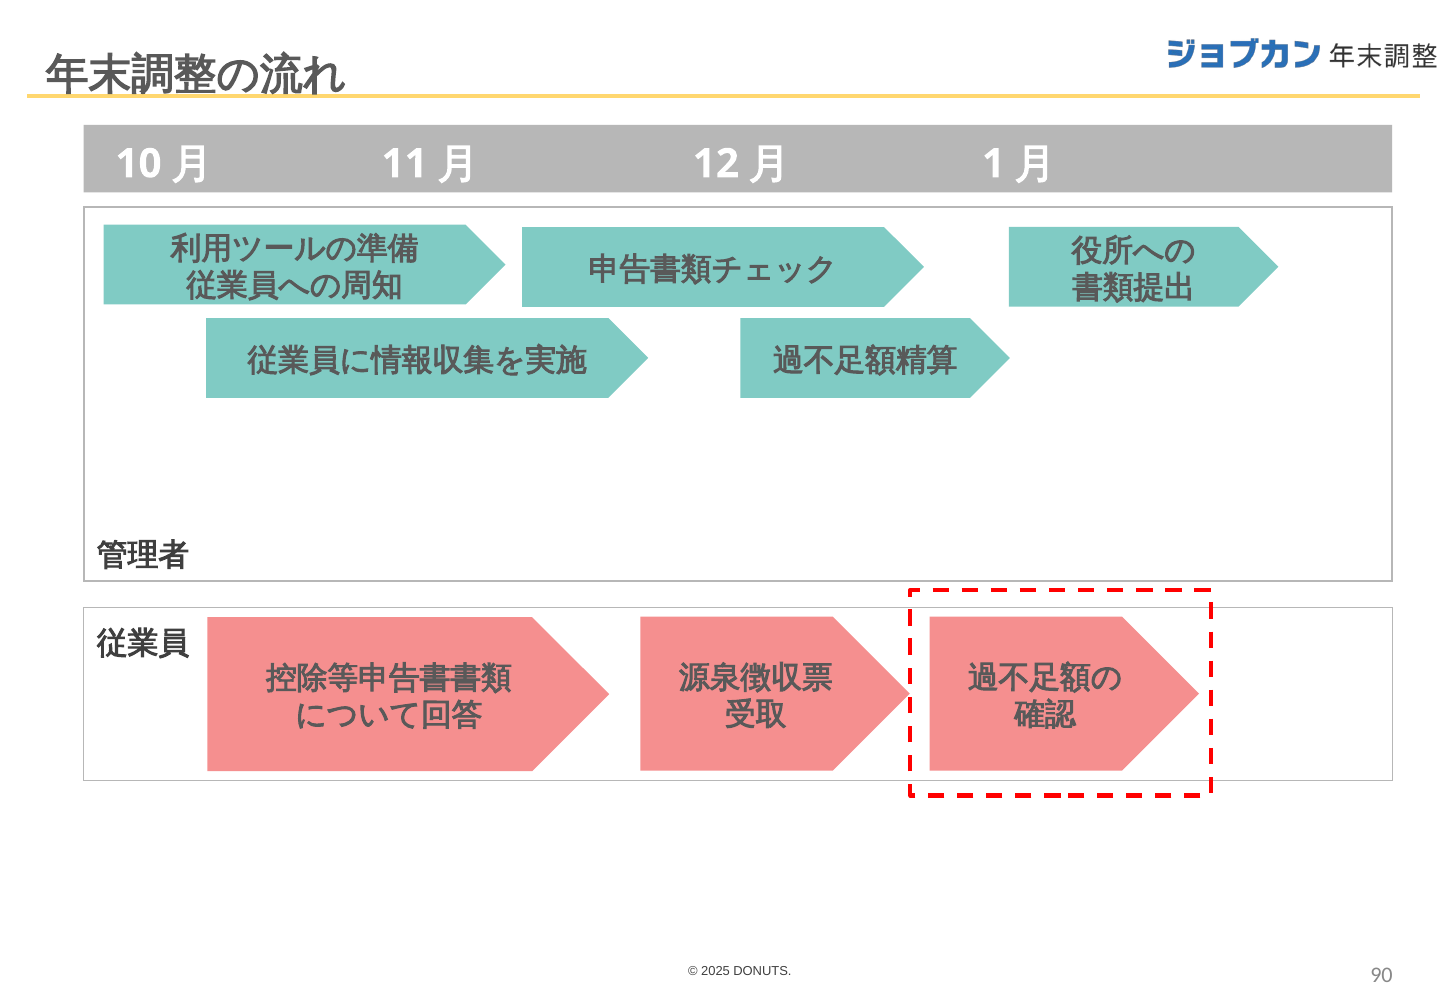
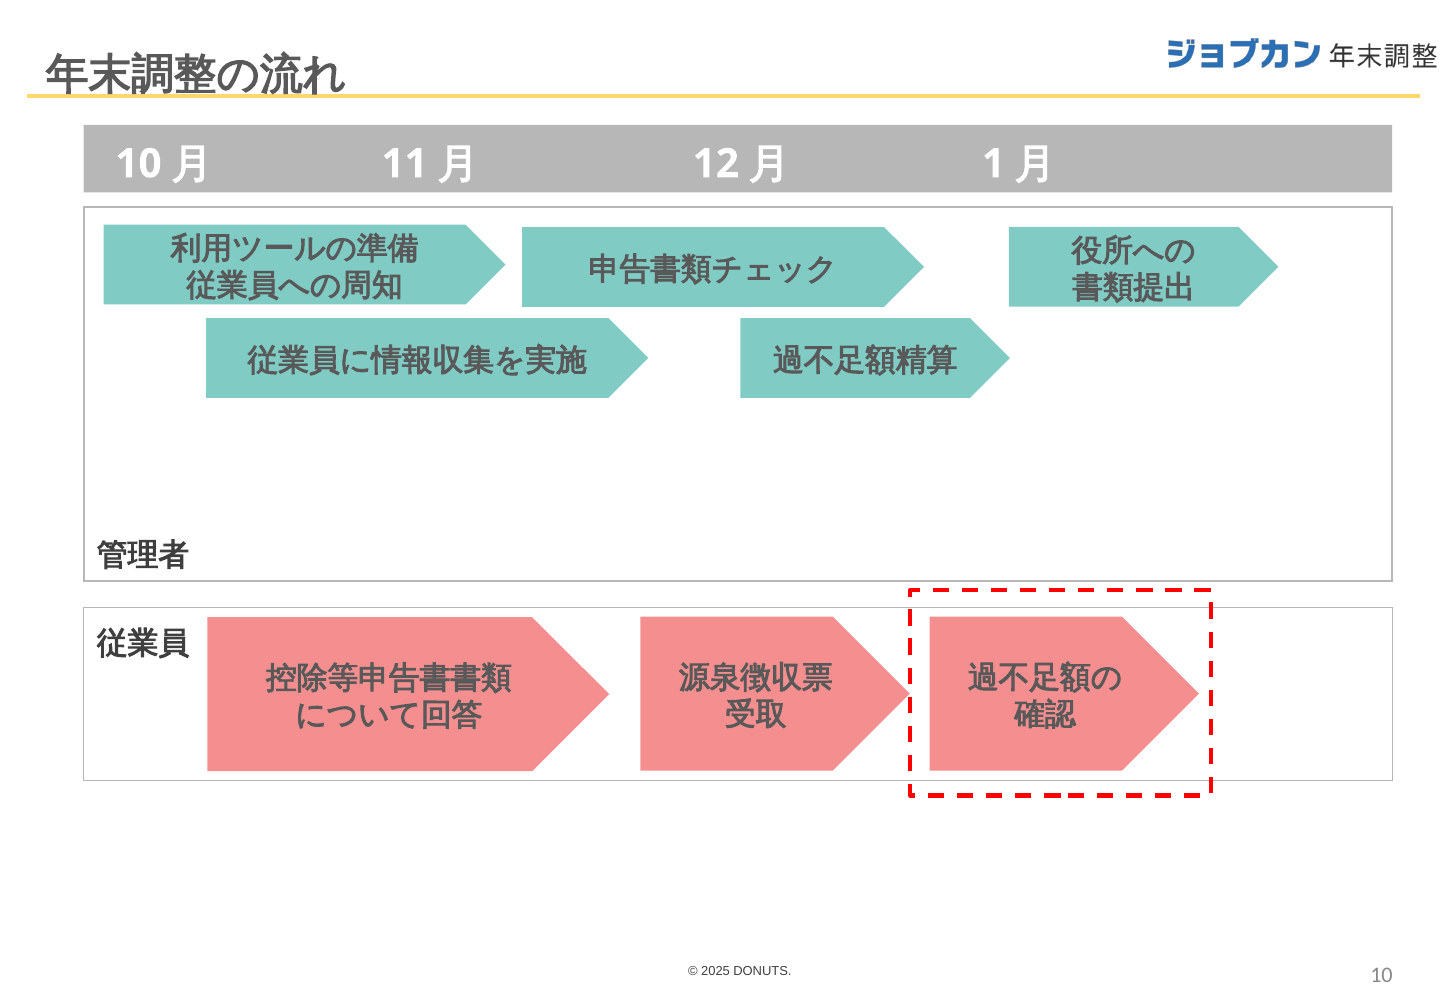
90 at (1381, 976): 90 -> 10
